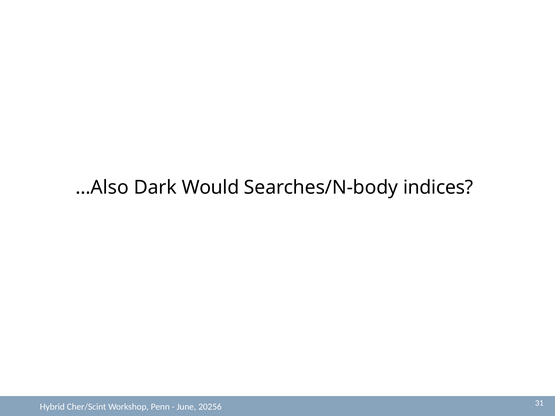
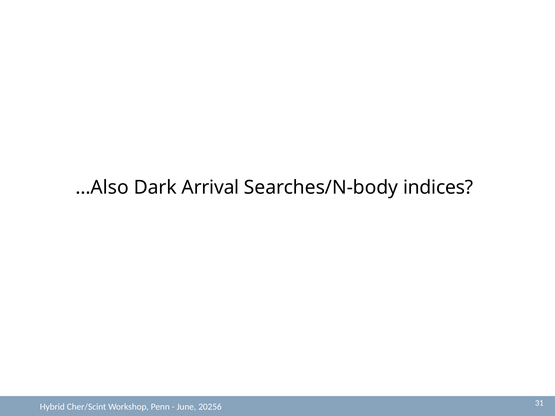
Would: Would -> Arrival
